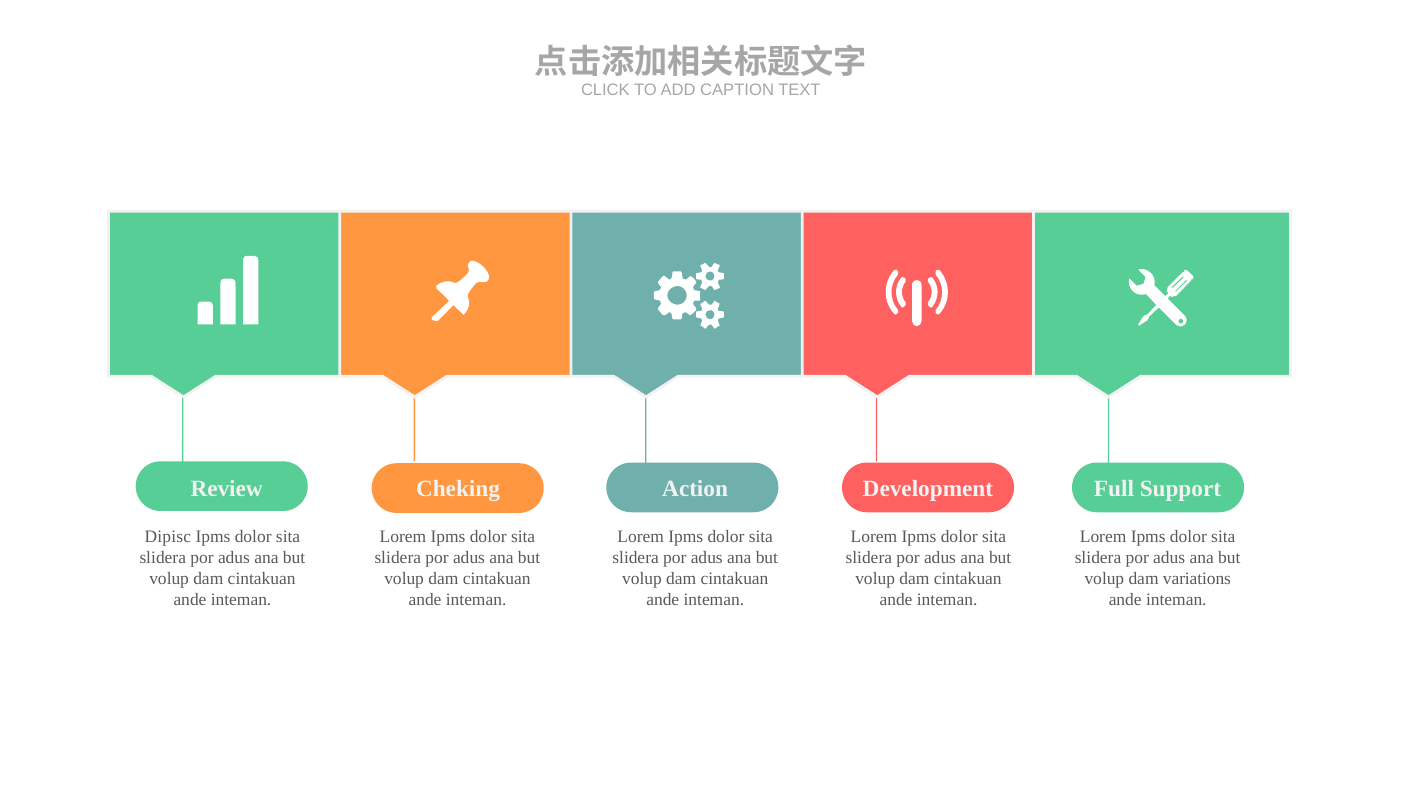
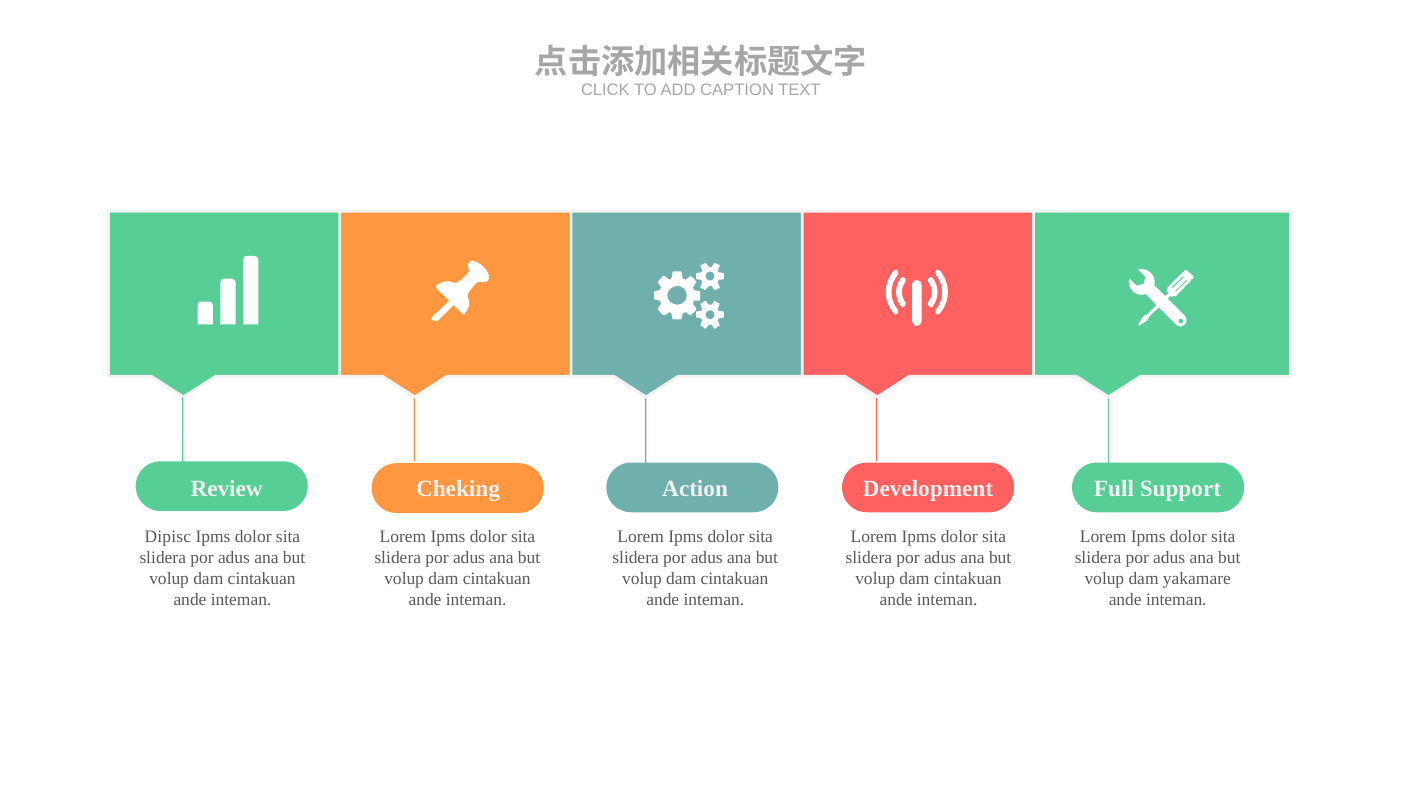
variations: variations -> yakamare
